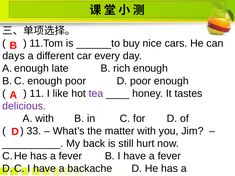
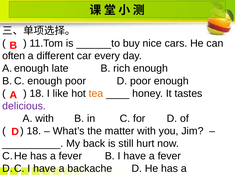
days: days -> often
11 at (37, 94): 11 -> 18
tea colour: purple -> orange
33 at (34, 131): 33 -> 18
